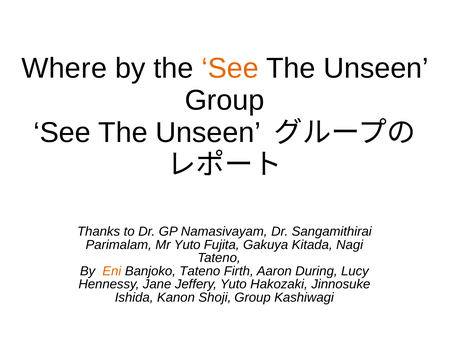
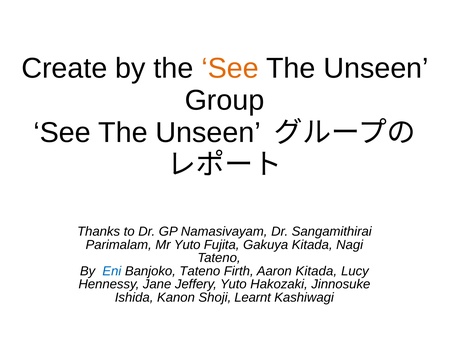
Where: Where -> Create
Eni colour: orange -> blue
Aaron During: During -> Kitada
Shoji Group: Group -> Learnt
